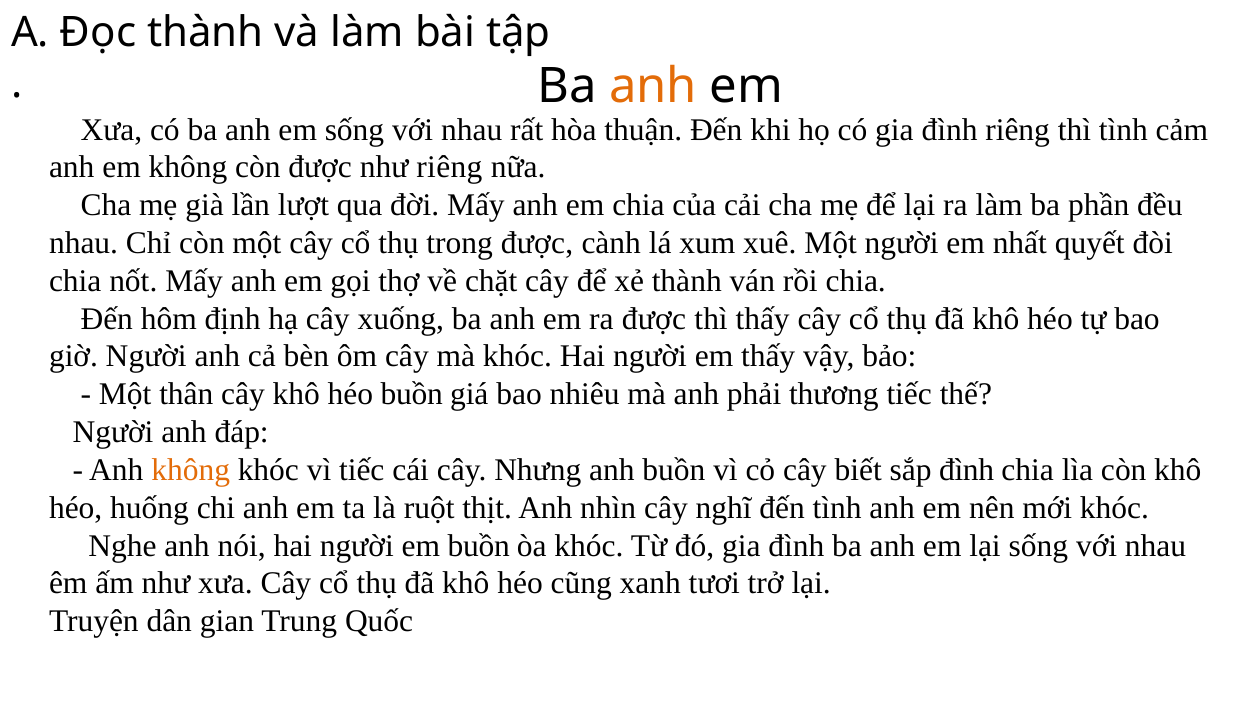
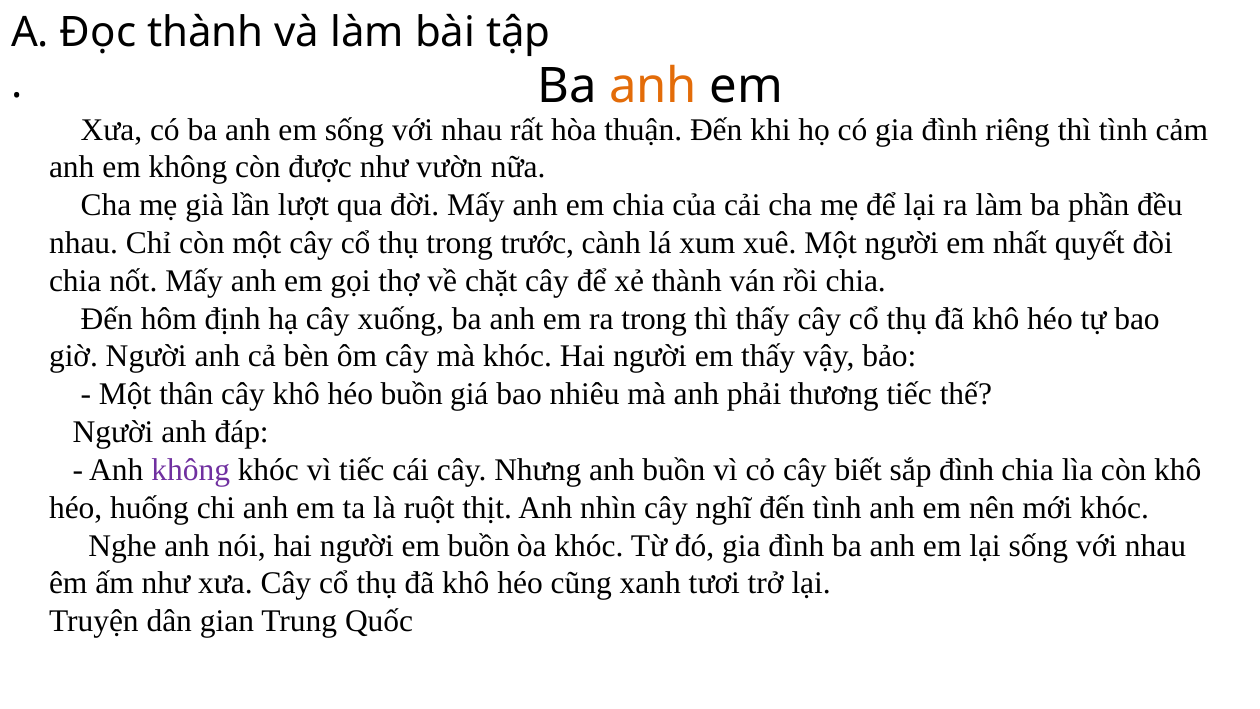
như riêng: riêng -> vườn
trong được: được -> trước
ra được: được -> trong
không at (191, 470) colour: orange -> purple
